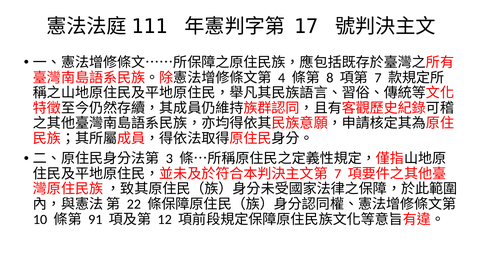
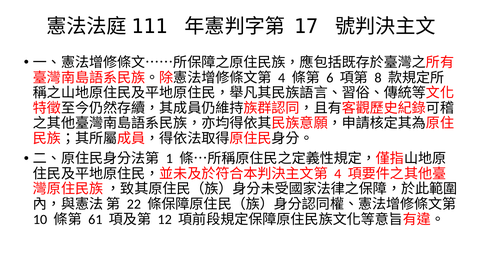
8: 8 -> 6
7 at (378, 78): 7 -> 8
3: 3 -> 1
7 at (338, 174): 7 -> 4
91: 91 -> 61
